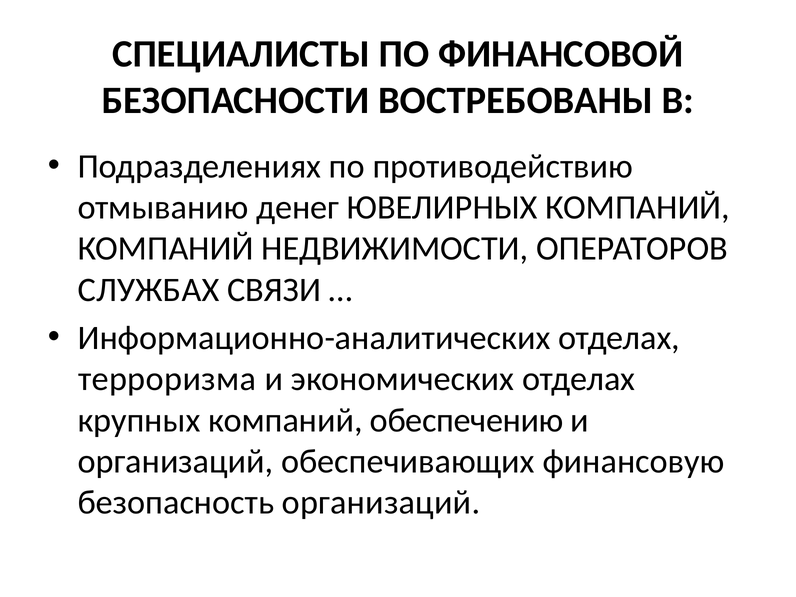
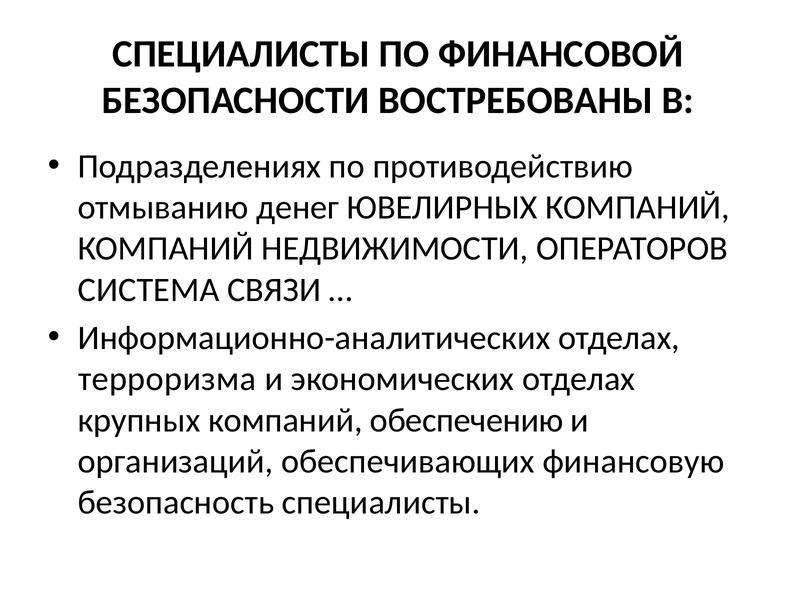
СЛУЖБАХ: СЛУЖБАХ -> СИСТЕМА
безопасность организаций: организаций -> специалисты
